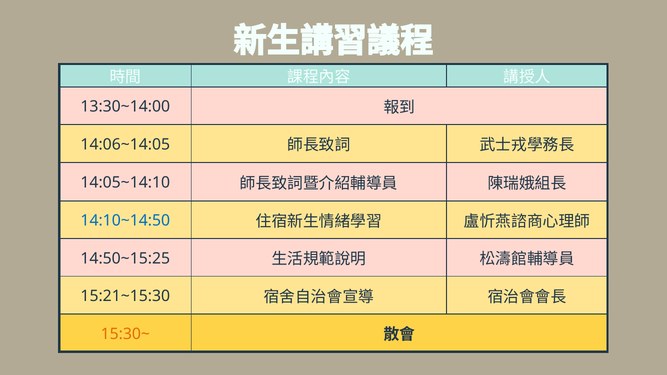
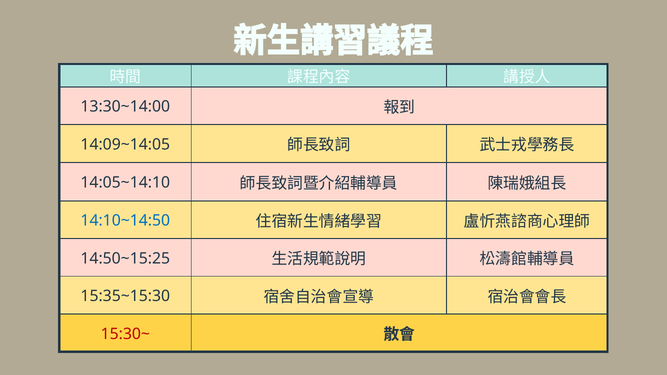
14:06~14:05: 14:06~14:05 -> 14:09~14:05
15:21~15:30: 15:21~15:30 -> 15:35~15:30
15:30~ colour: orange -> red
